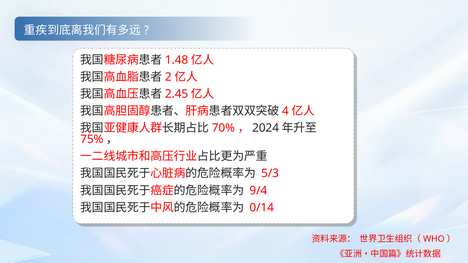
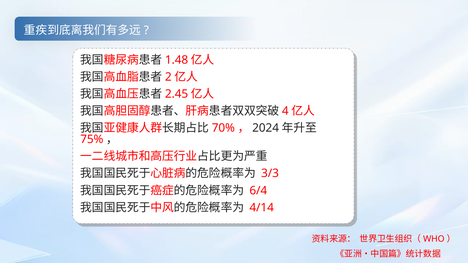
5/3: 5/3 -> 3/3
9/4: 9/4 -> 6/4
0/14: 0/14 -> 4/14
